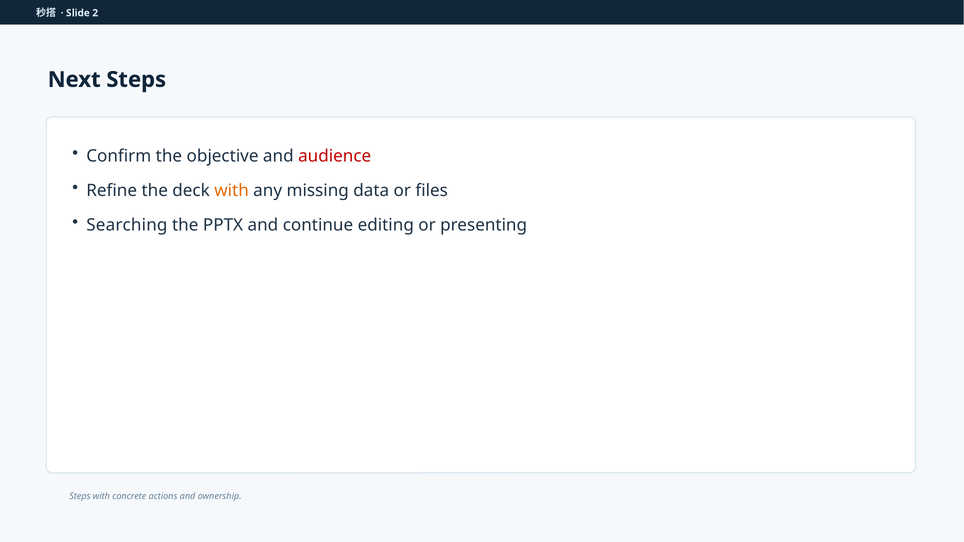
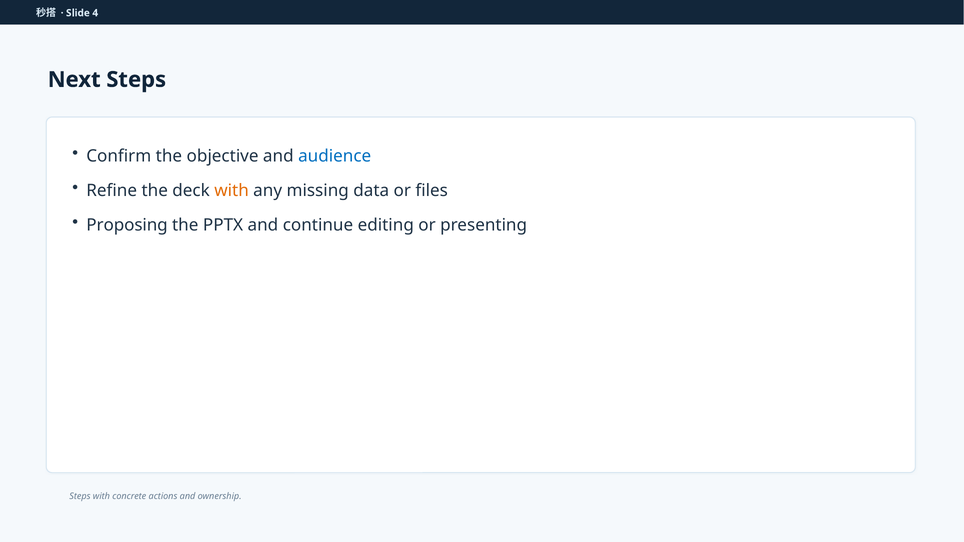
2: 2 -> 4
audience colour: red -> blue
Searching: Searching -> Proposing
